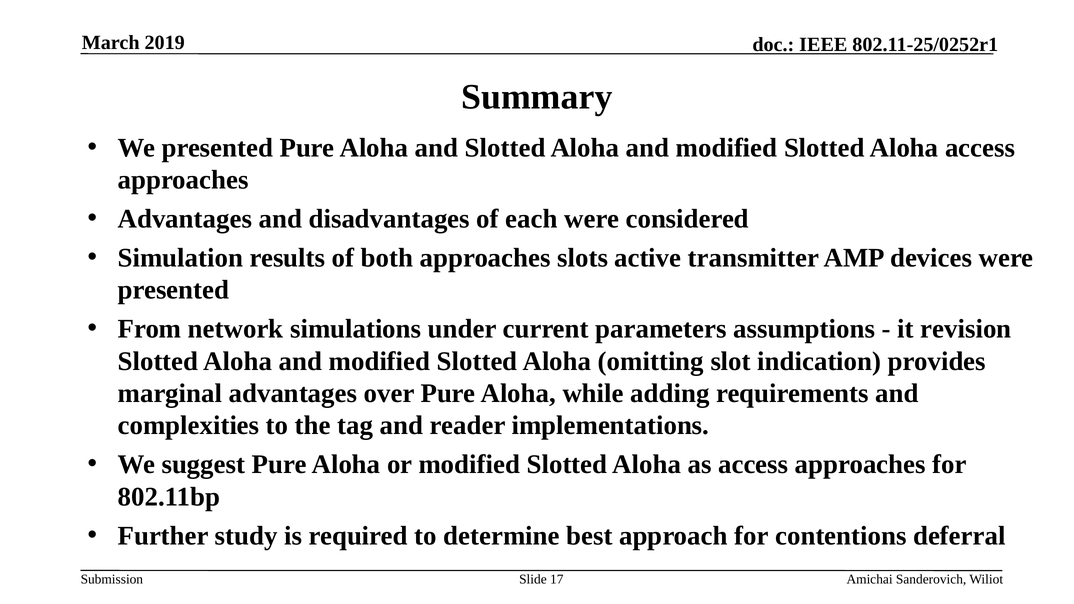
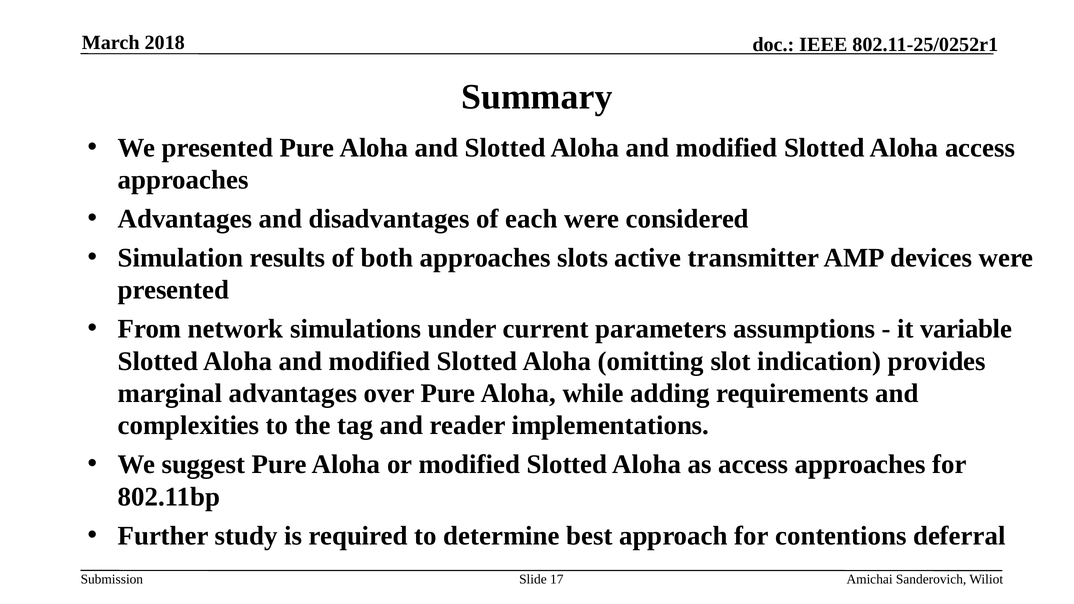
2019: 2019 -> 2018
revision: revision -> variable
